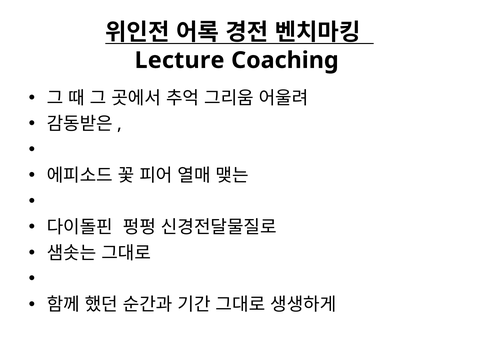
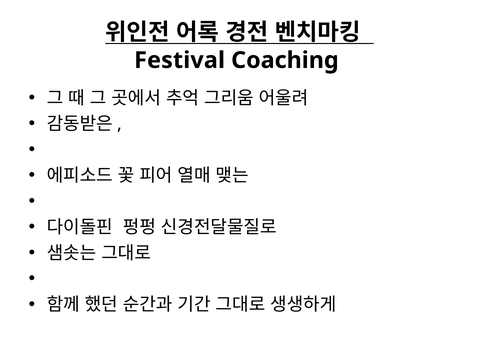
Lecture: Lecture -> Festival
